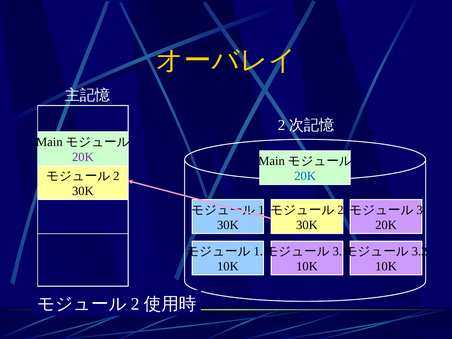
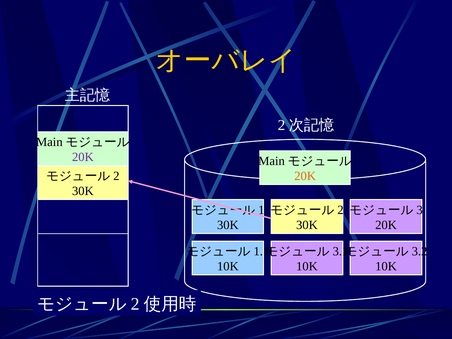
20K at (305, 176) colour: blue -> orange
